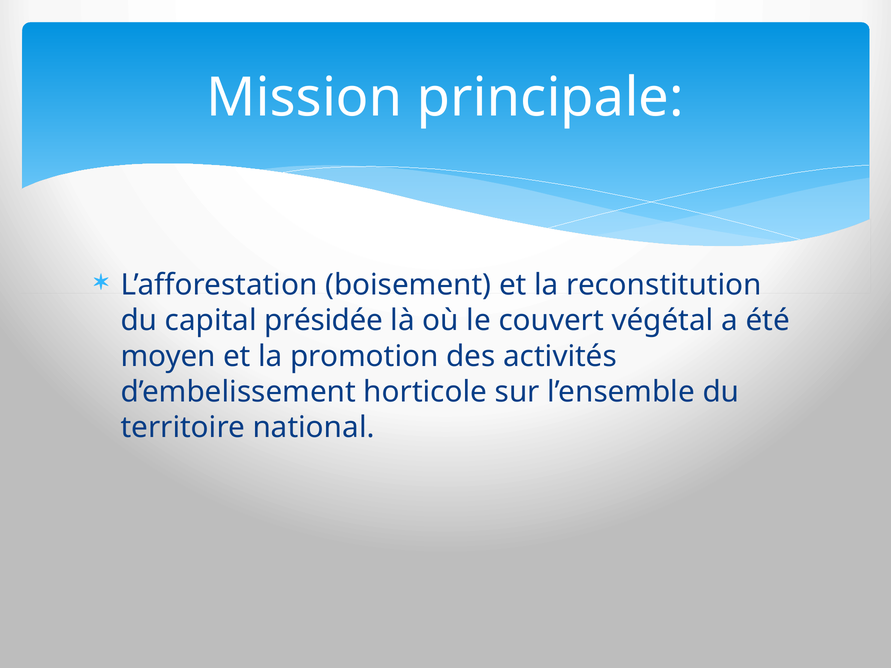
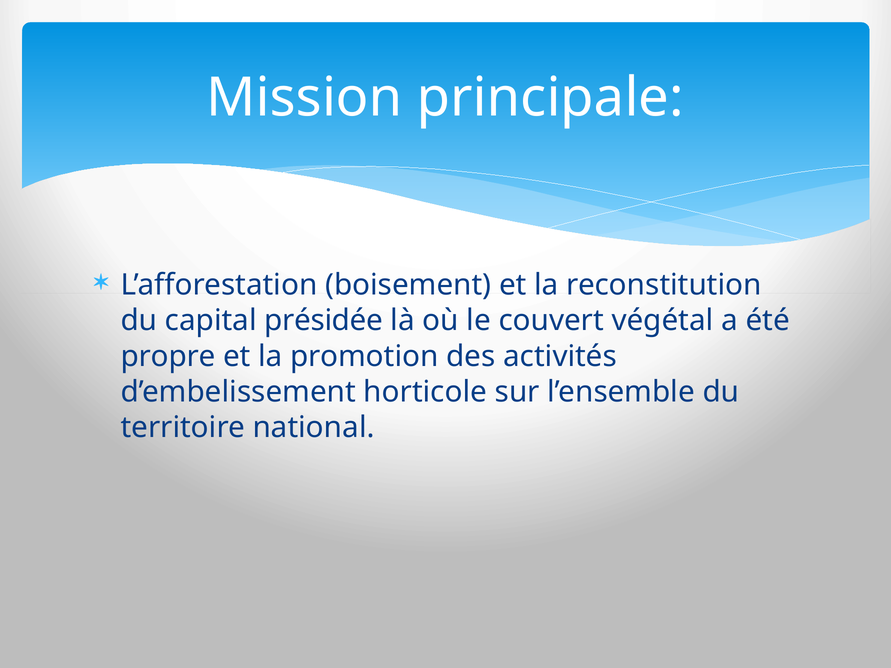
moyen: moyen -> propre
